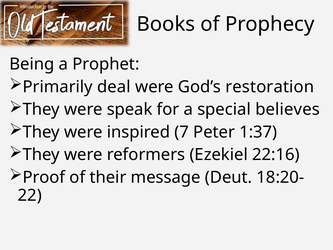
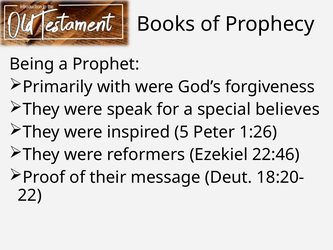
deal: deal -> with
restoration: restoration -> forgiveness
7: 7 -> 5
1:37: 1:37 -> 1:26
22:16: 22:16 -> 22:46
